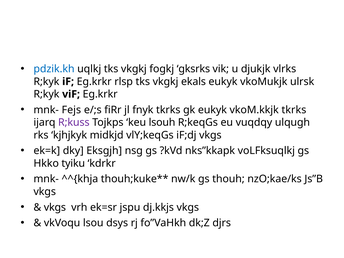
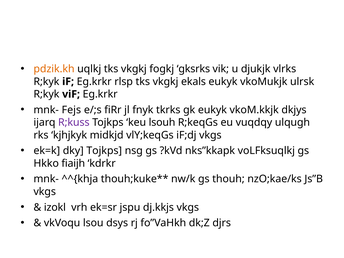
pdzik.kh colour: blue -> orange
vkoM.kkjk tkrks: tkrks -> dkjys
dky Eksgjh: Eksgjh -> Tojkps
tyiku: tyiku -> fiaijh
vkgs at (55, 207): vkgs -> izokl
